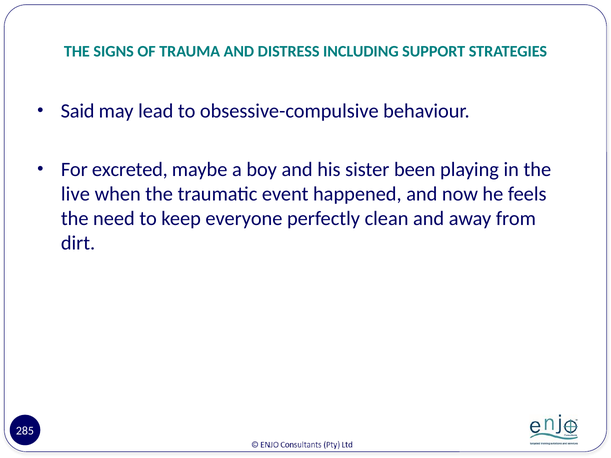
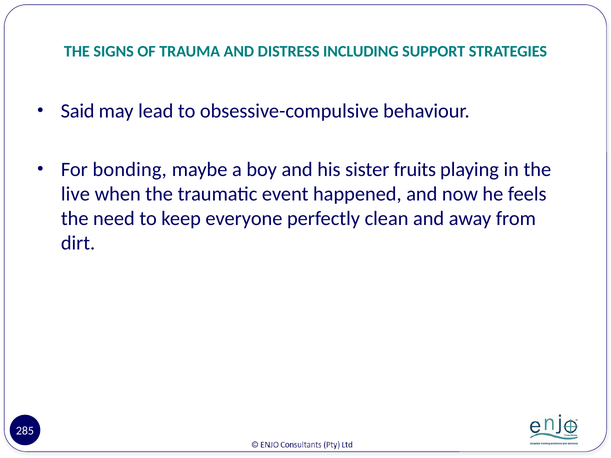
excreted: excreted -> bonding
been: been -> fruits
